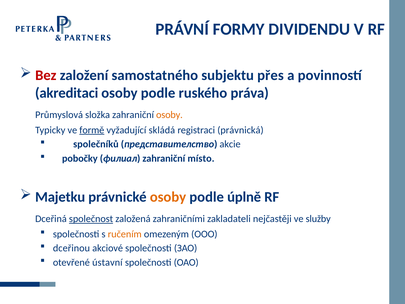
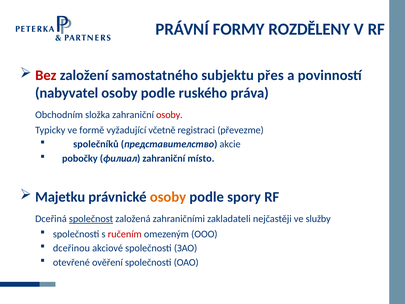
DIVIDENDU: DIVIDENDU -> ROZDĚLENY
akreditaci: akreditaci -> nabyvatel
Průmyslová: Průmyslová -> Obchodním
osoby at (169, 115) colour: orange -> red
formě underline: present -> none
skládá: skládá -> včetně
právnická: právnická -> převezme
úplně: úplně -> spory
ručením colour: orange -> red
ústavní: ústavní -> ověření
